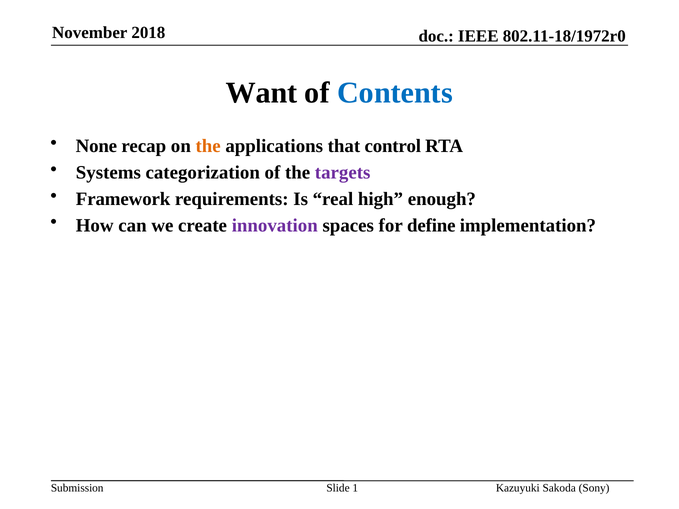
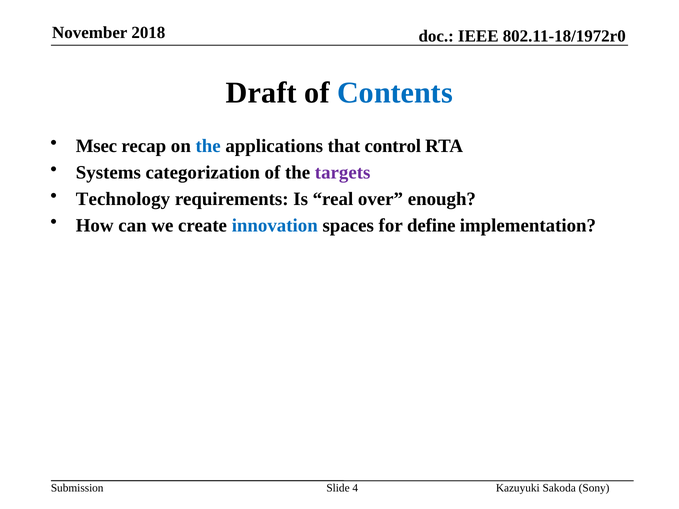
Want: Want -> Draft
None: None -> Msec
the at (208, 146) colour: orange -> blue
Framework: Framework -> Technology
high: high -> over
innovation colour: purple -> blue
1: 1 -> 4
